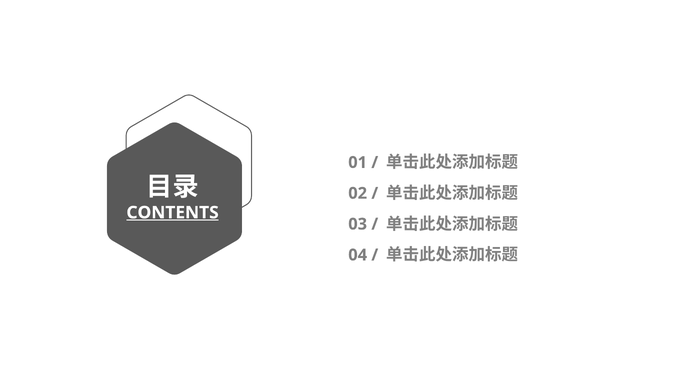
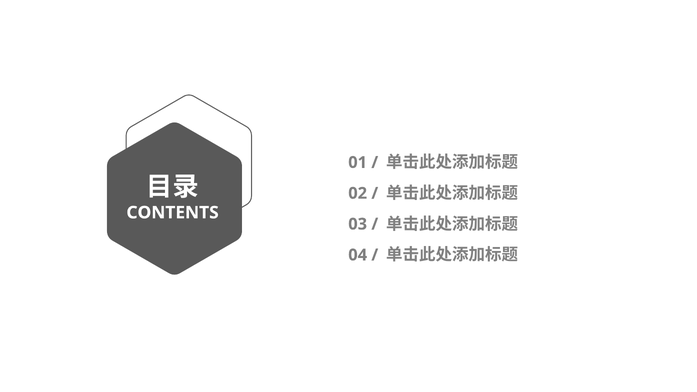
CONTENTS underline: present -> none
